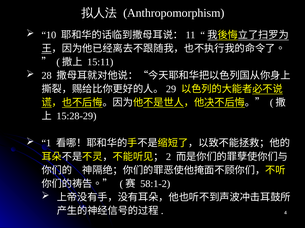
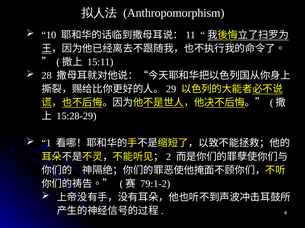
58:1-2: 58:1-2 -> 79:1-2
